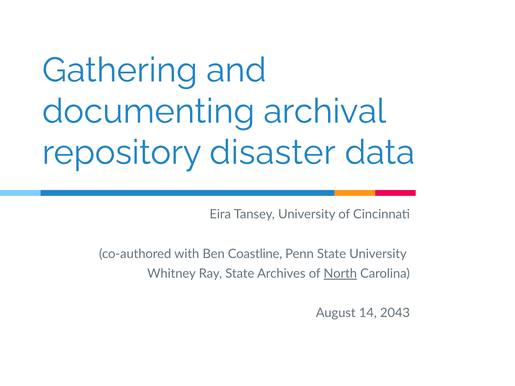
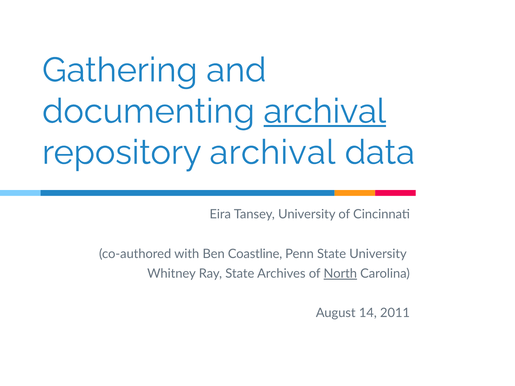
archival at (325, 111) underline: none -> present
repository disaster: disaster -> archival
2043: 2043 -> 2011
